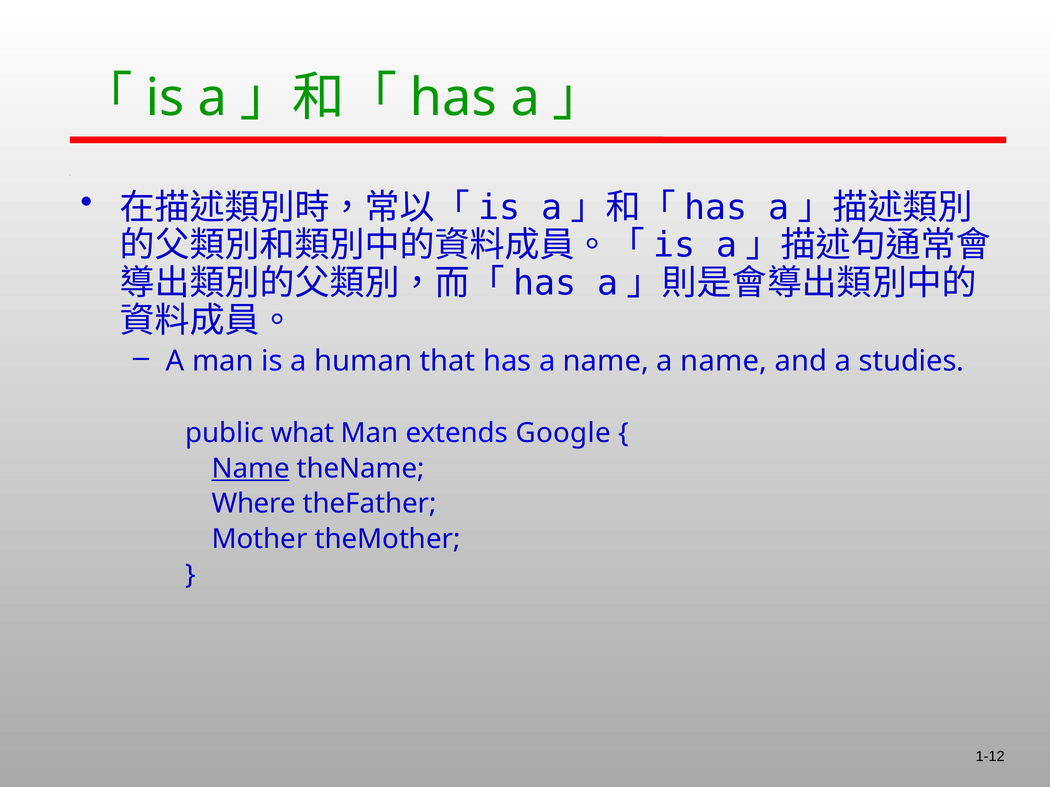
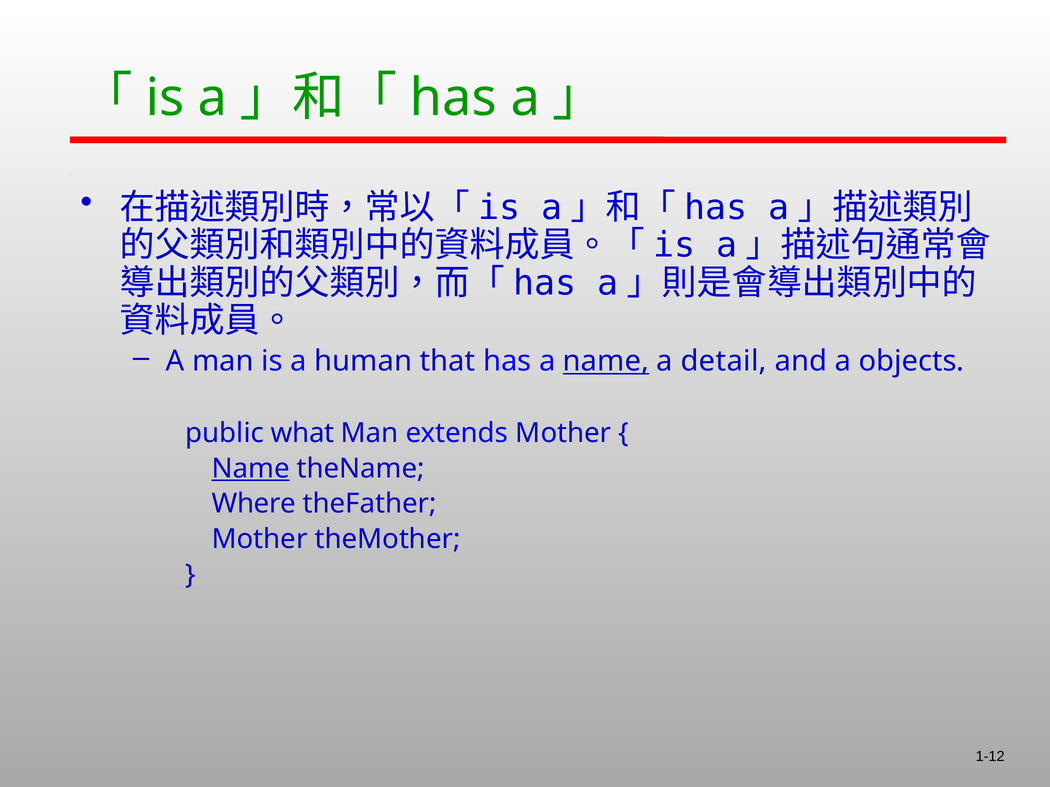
name at (606, 362) underline: none -> present
name at (724, 362): name -> detail
studies: studies -> objects
extends Google: Google -> Mother
